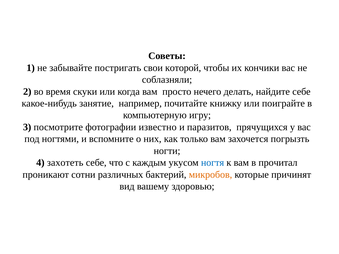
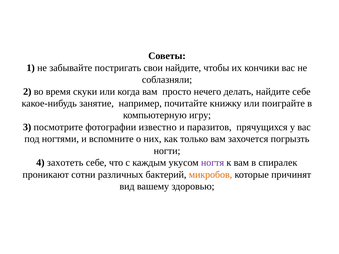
свои которой: которой -> найдите
ногтя colour: blue -> purple
прочитал: прочитал -> спиралек
